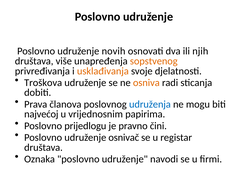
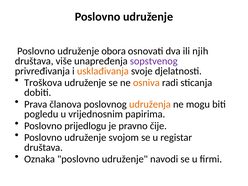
novih: novih -> obora
sopstvenog colour: orange -> purple
udruženja colour: blue -> orange
najvećoj: najvećoj -> pogledu
čini: čini -> čije
osnivač: osnivač -> svojom
